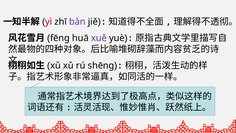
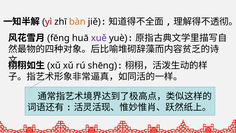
bàn colour: purple -> orange
